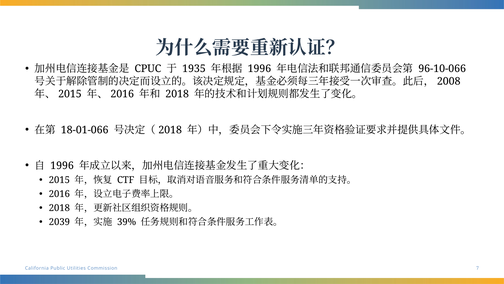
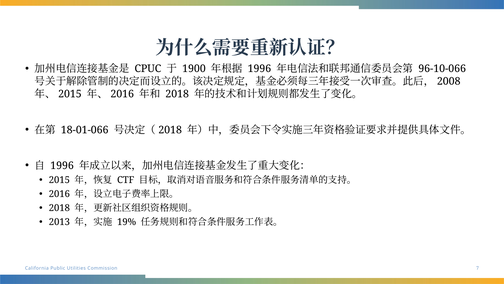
1935: 1935 -> 1900
2039: 2039 -> 2013
39%: 39% -> 19%
